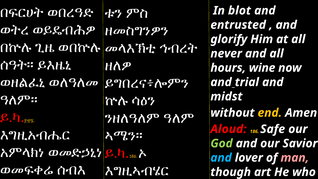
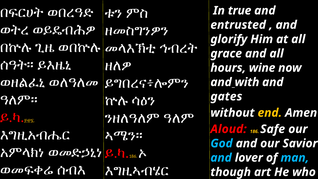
blot: blot -> true
never: never -> grace
trial: trial -> with
midst: midst -> gates
God colour: light green -> light blue
man colour: pink -> light blue
